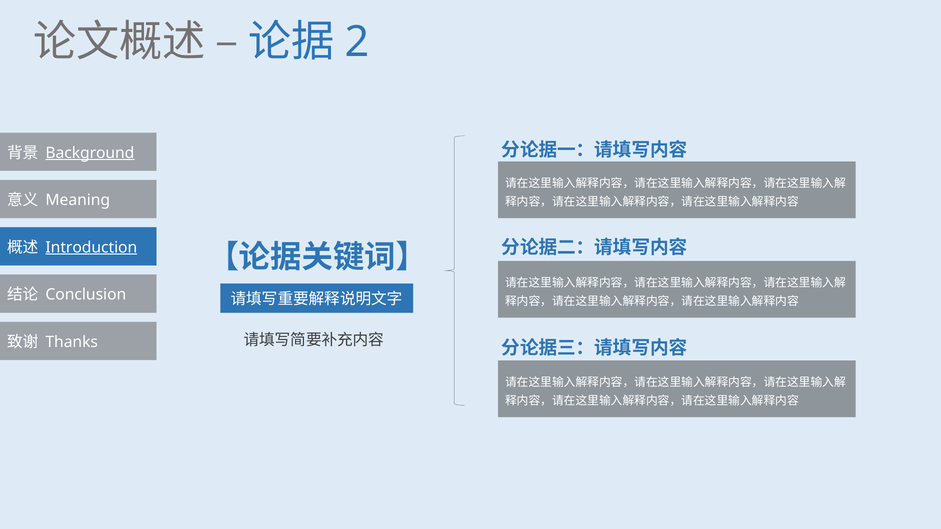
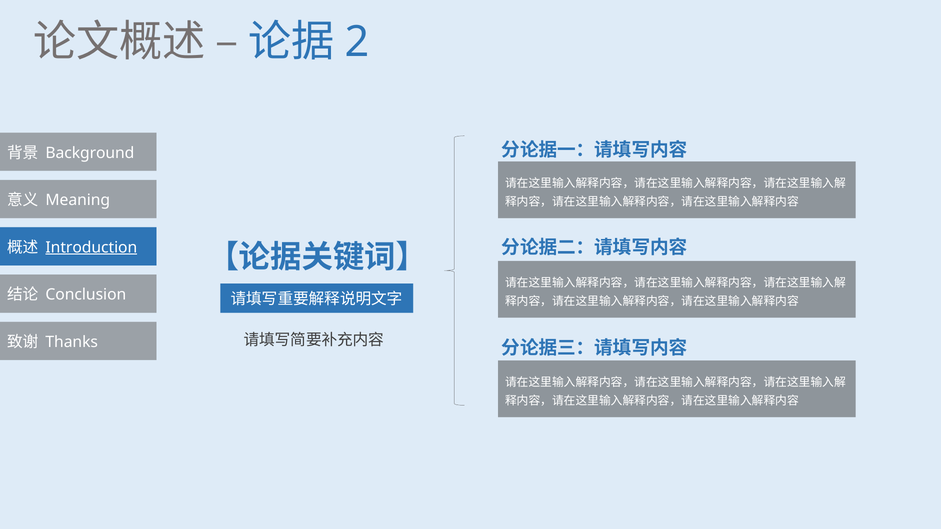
Background underline: present -> none
